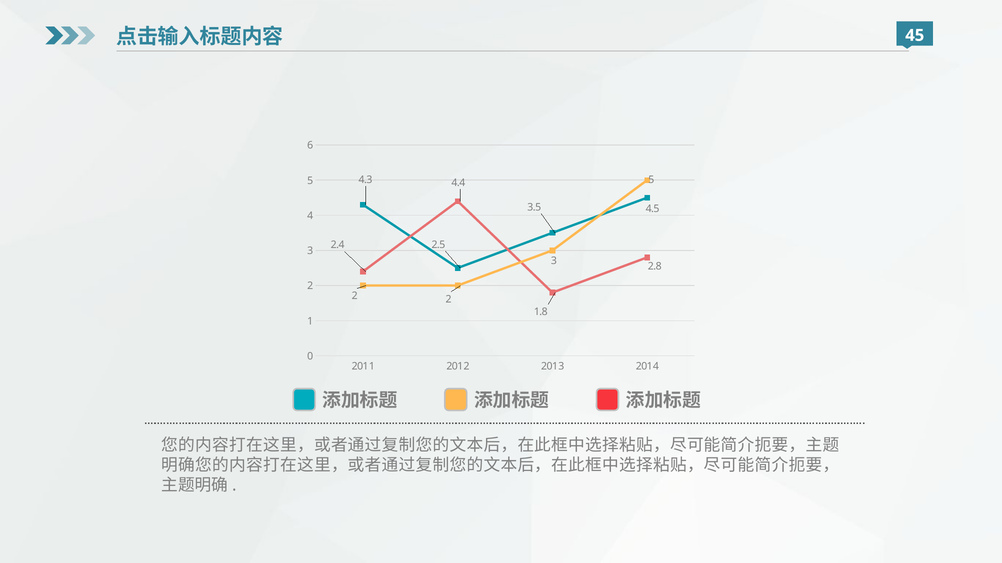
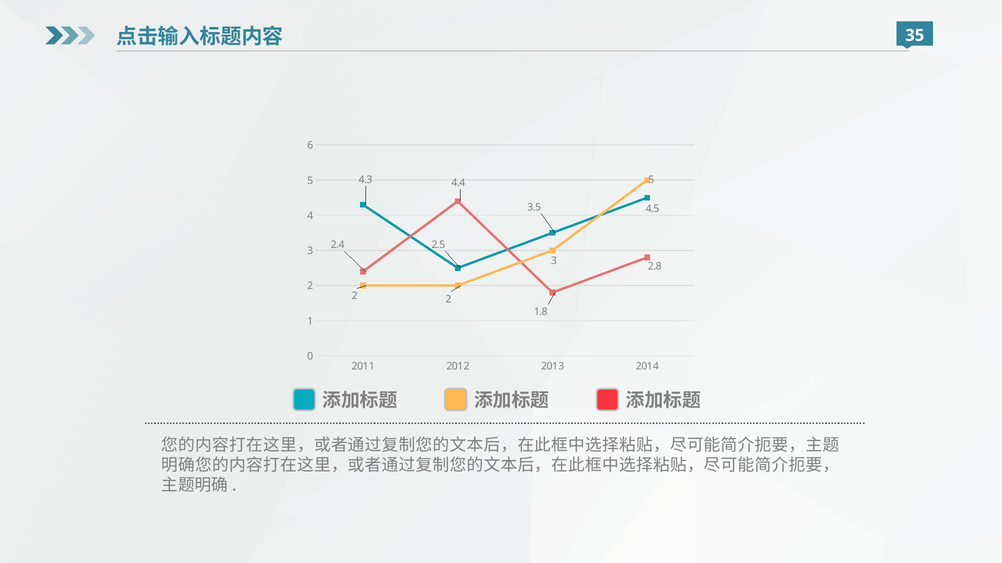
45: 45 -> 35
